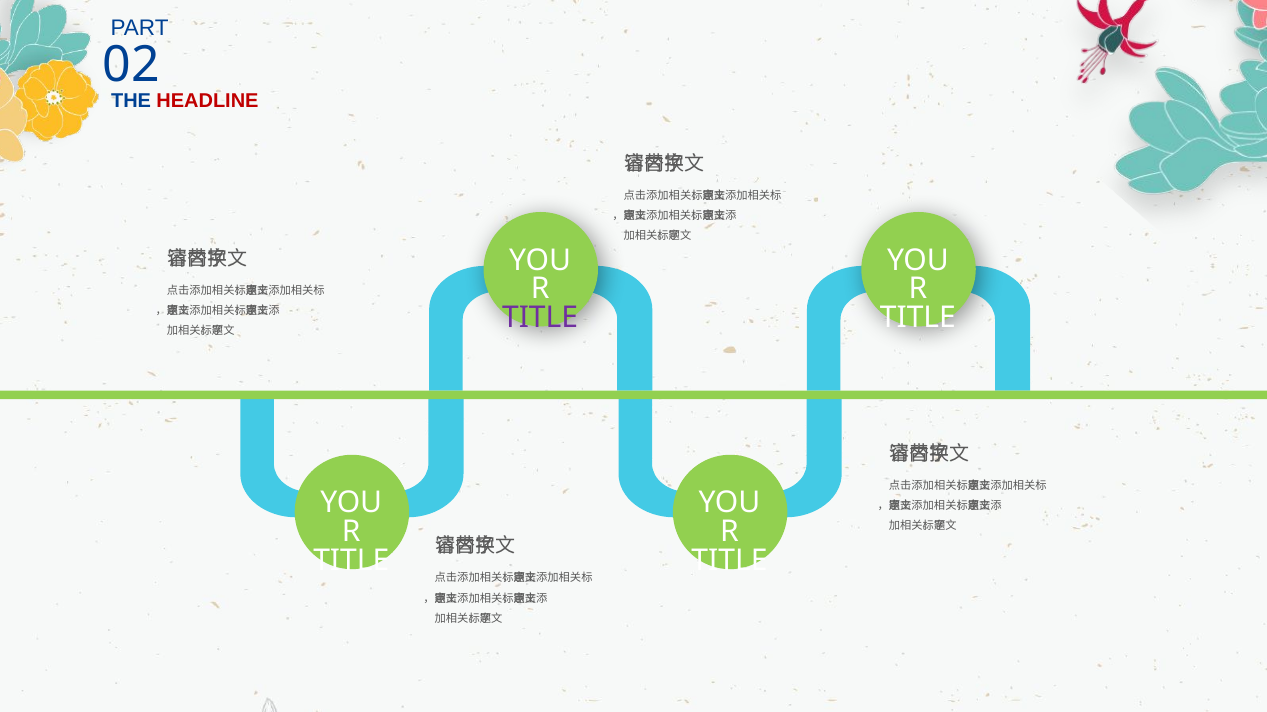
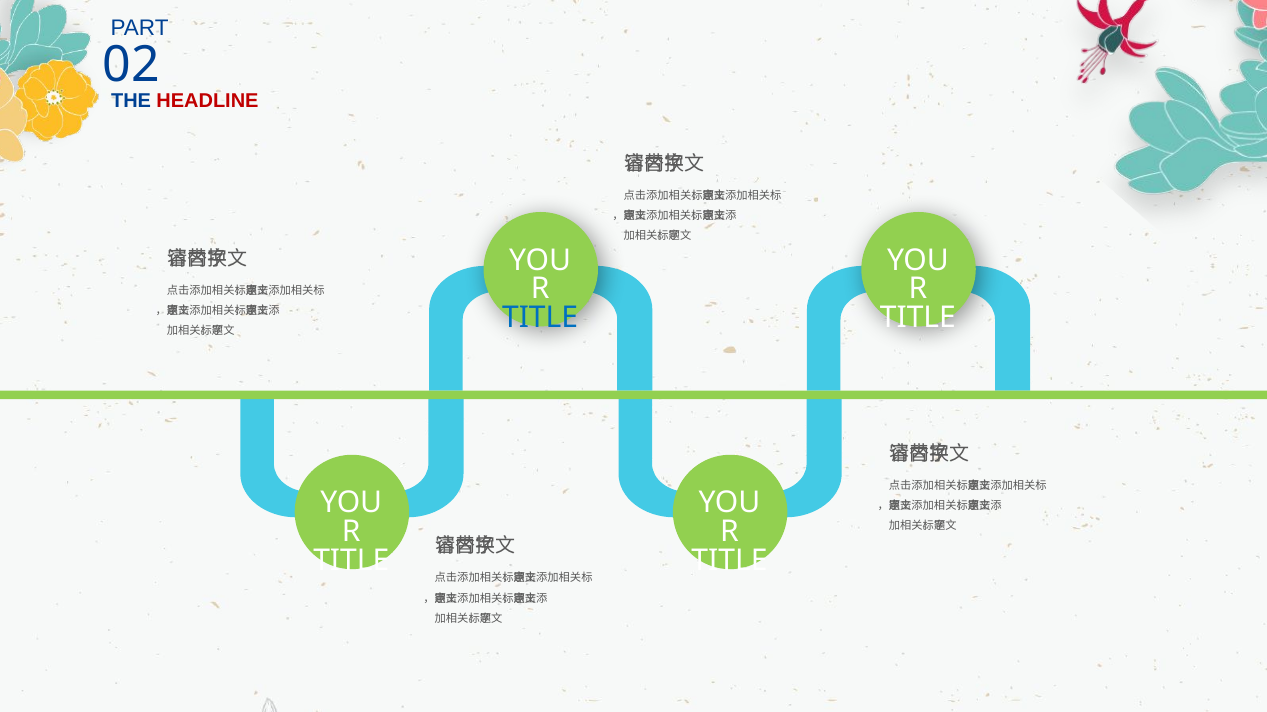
TITLE at (540, 318) colour: purple -> blue
